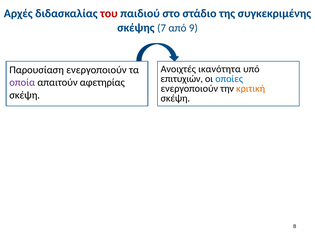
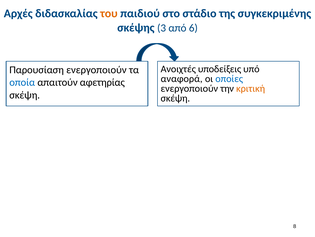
του colour: red -> orange
7: 7 -> 3
9: 9 -> 6
ικανότητα: ικανότητα -> υποδείξεις
επιτυχιών: επιτυχιών -> αναφορά
οποία colour: purple -> blue
